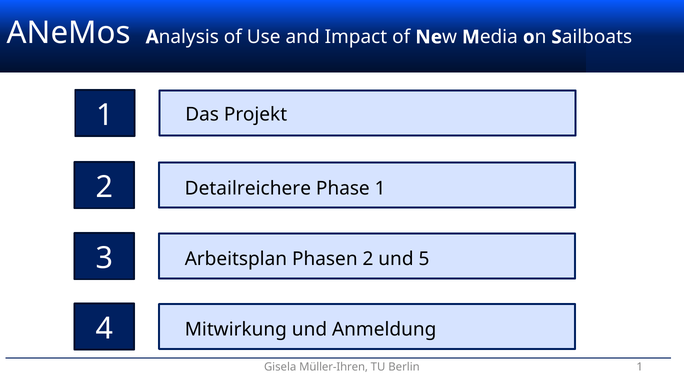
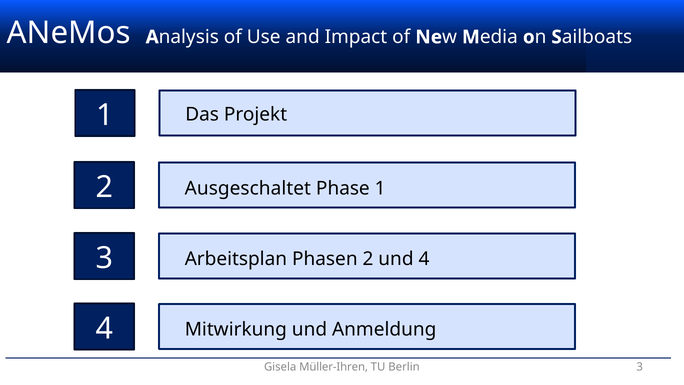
Detailreichere: Detailreichere -> Ausgeschaltet
und 5: 5 -> 4
Berlin 1: 1 -> 3
